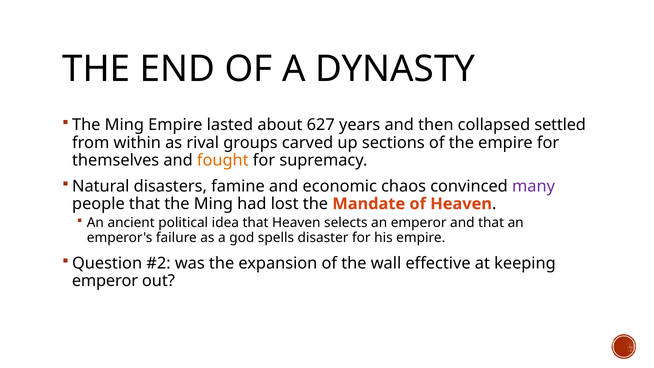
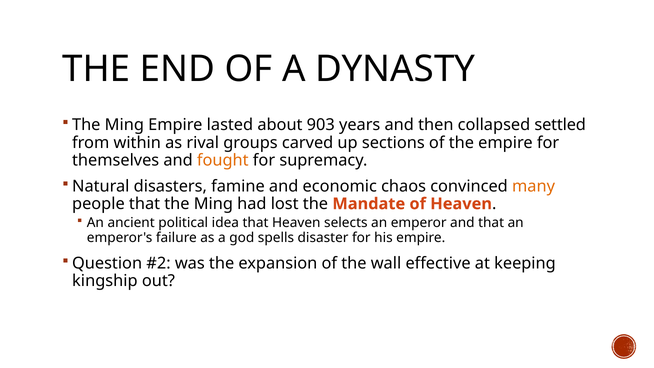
627: 627 -> 903
many colour: purple -> orange
emperor at (105, 281): emperor -> kingship
